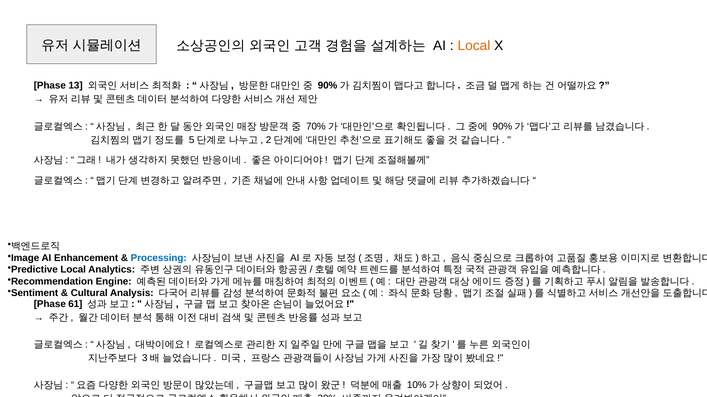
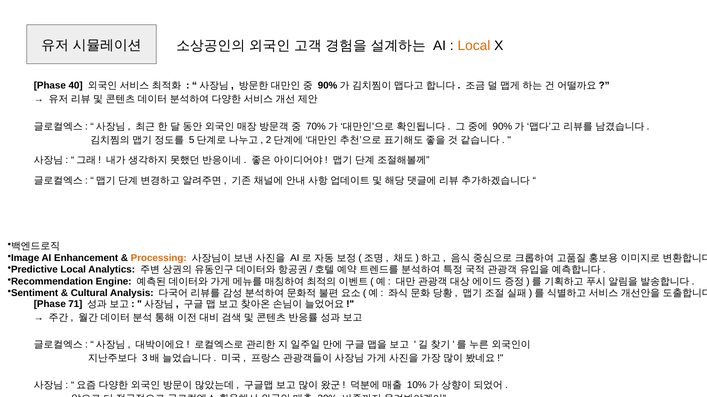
13: 13 -> 40
Processing colour: blue -> orange
61: 61 -> 71
